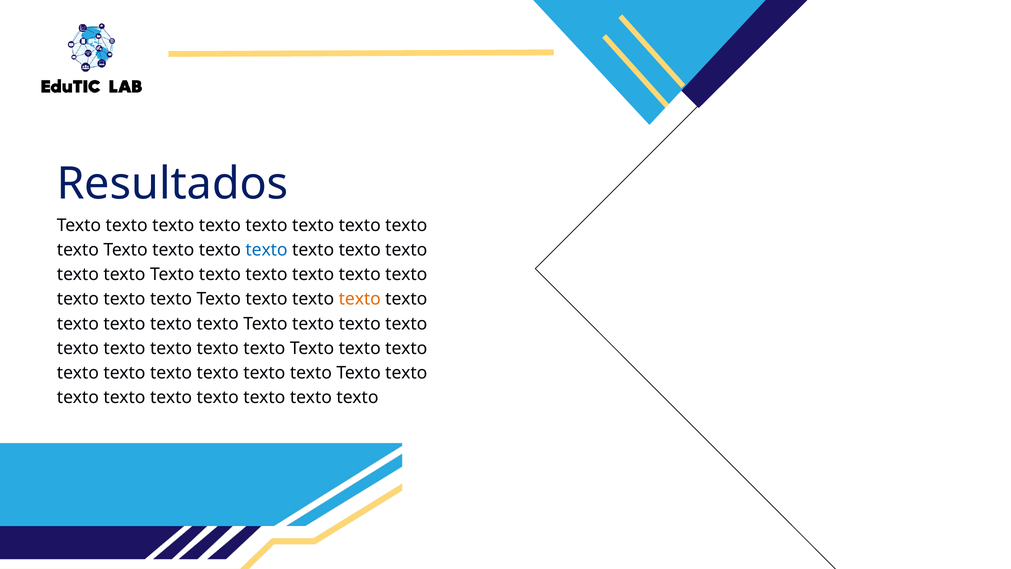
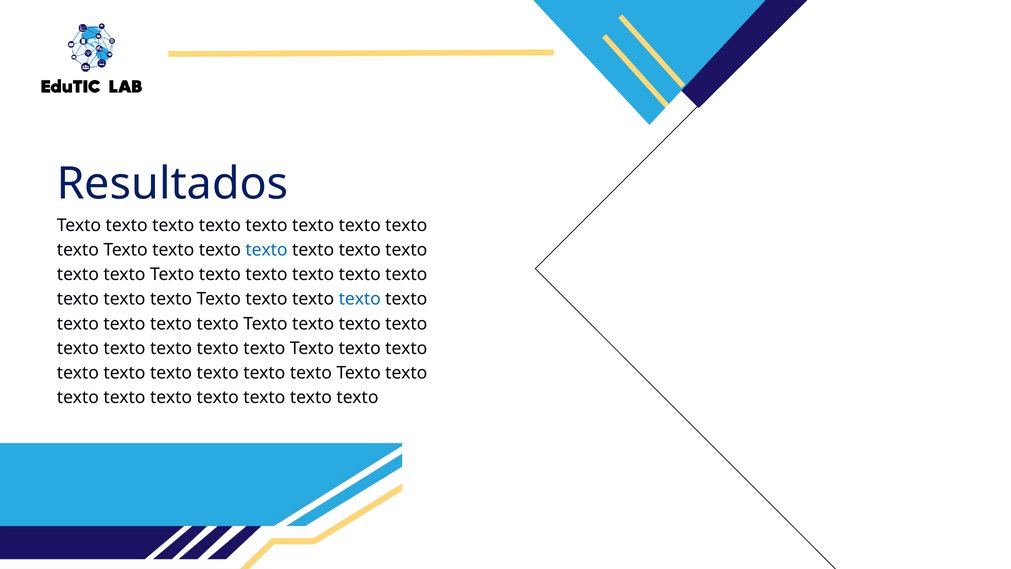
texto at (360, 299) colour: orange -> blue
